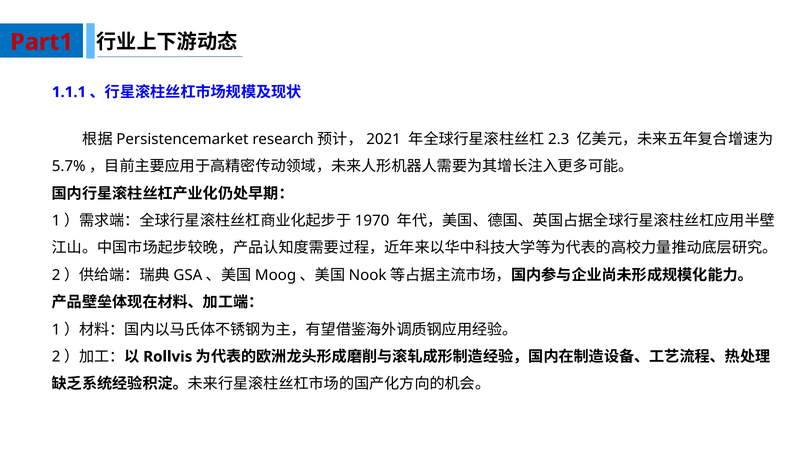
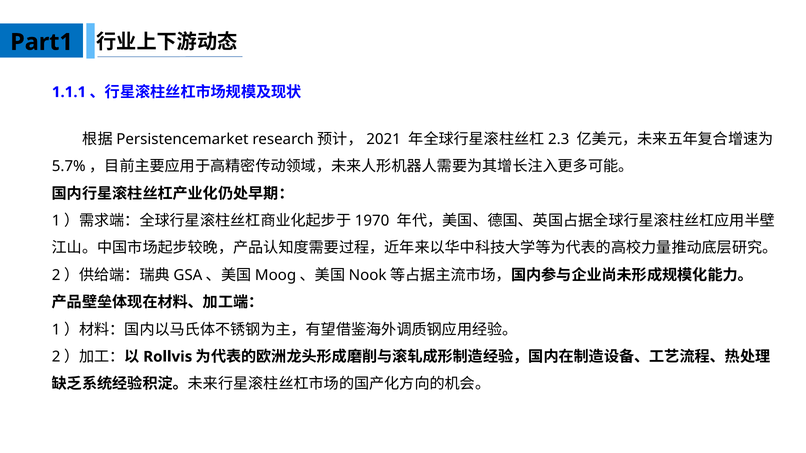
Part1 colour: red -> black
